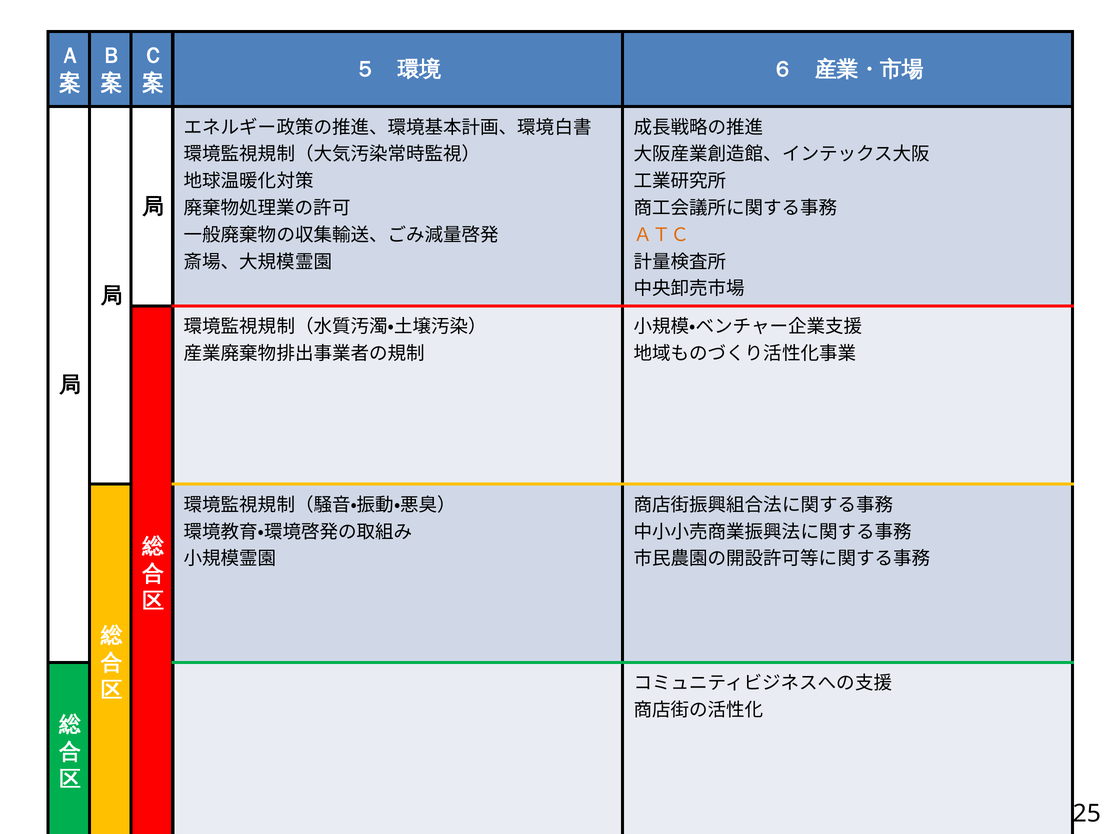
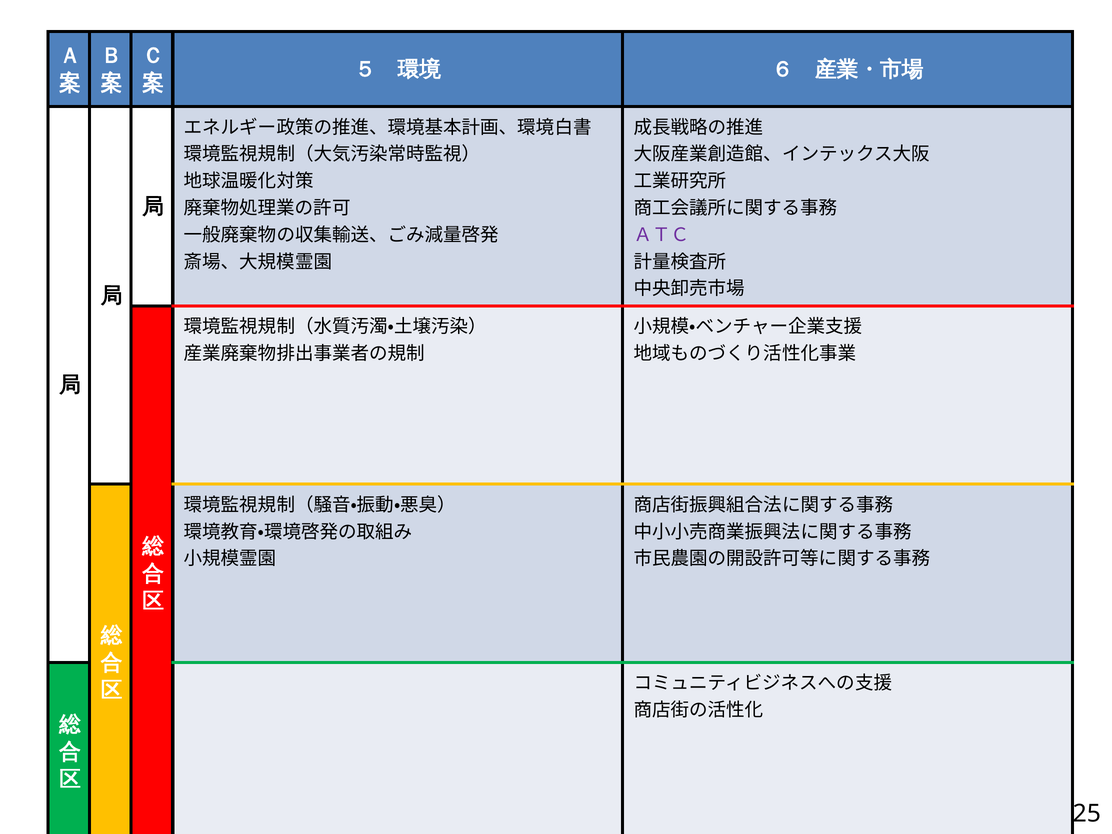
ＡＴＣ colour: orange -> purple
